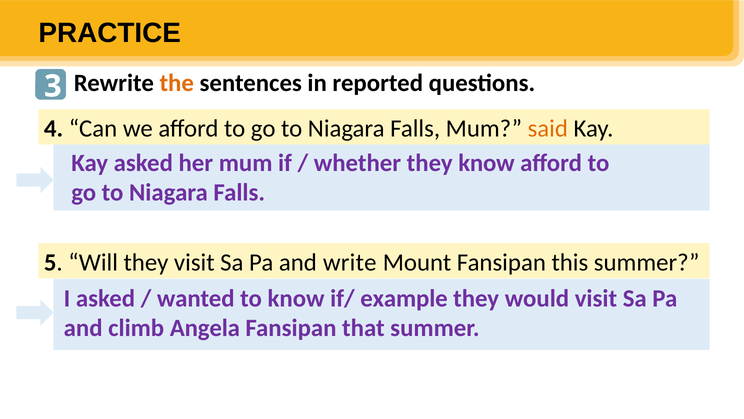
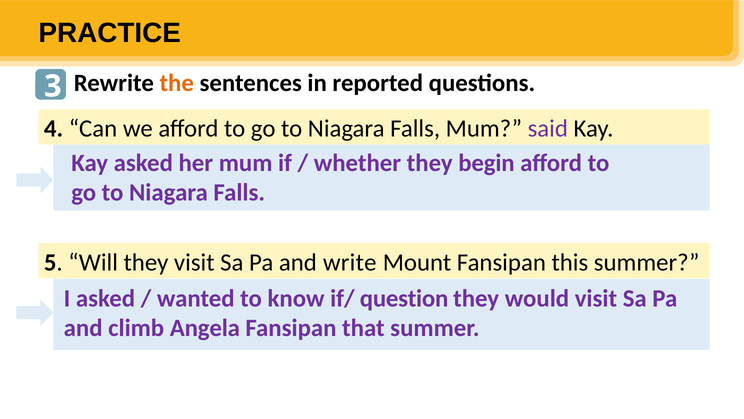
said colour: orange -> purple
they know: know -> begin
example: example -> question
